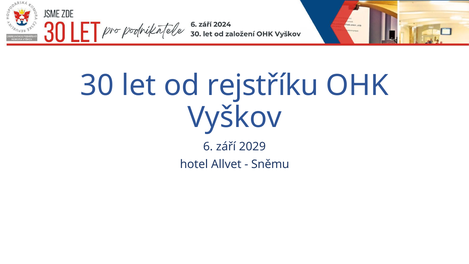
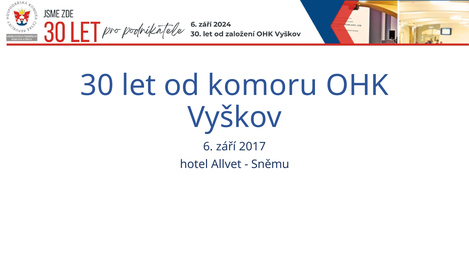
rejstříku: rejstříku -> komoru
2029: 2029 -> 2017
